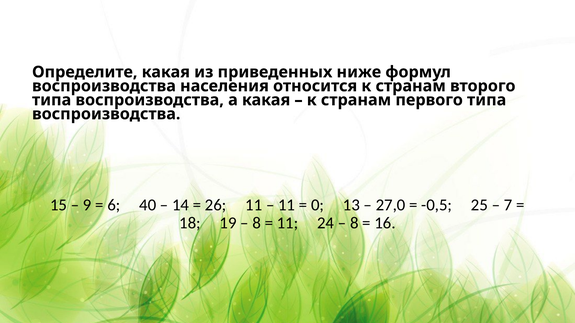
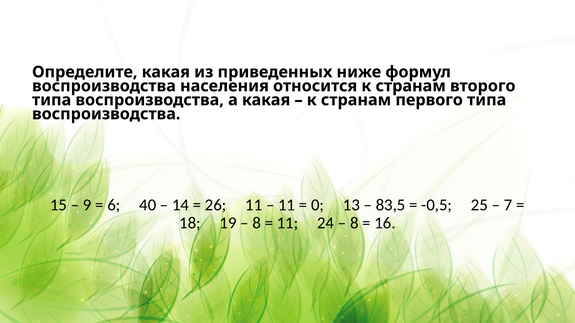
27,0: 27,0 -> 83,5
